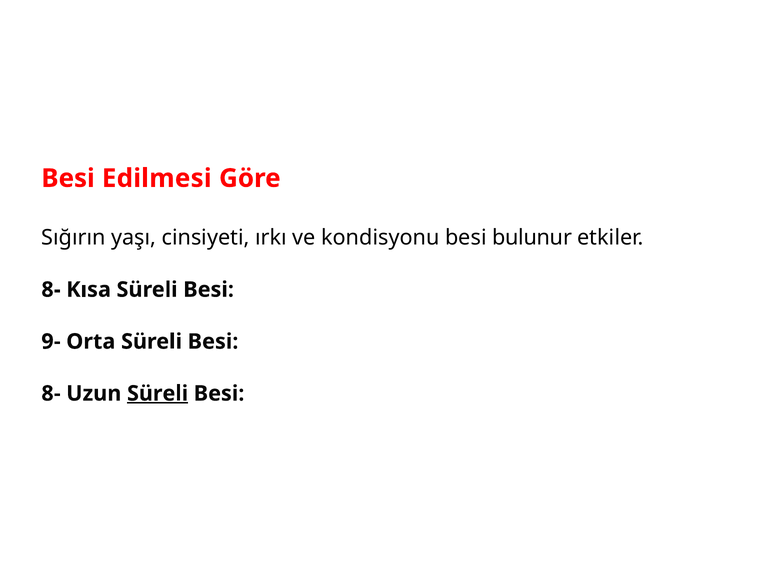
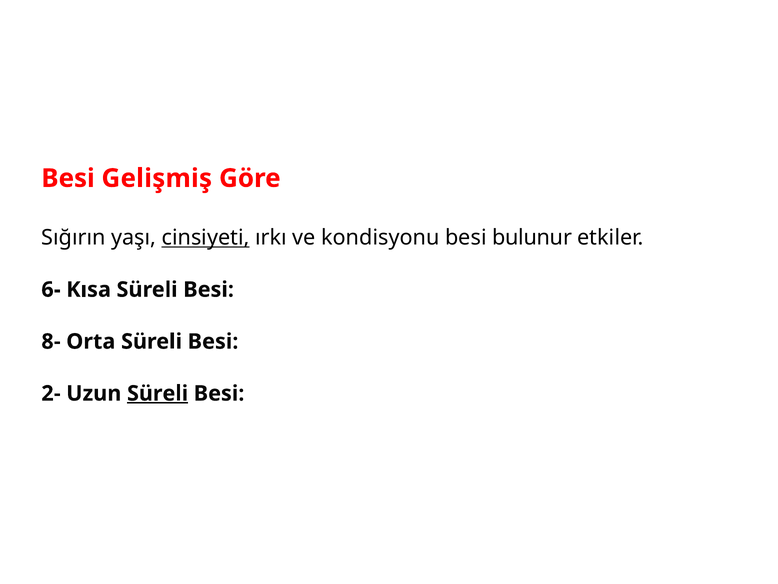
Edilmesi: Edilmesi -> Gelişmiş
cinsiyeti underline: none -> present
8- at (51, 289): 8- -> 6-
9-: 9- -> 8-
8- at (51, 393): 8- -> 2-
